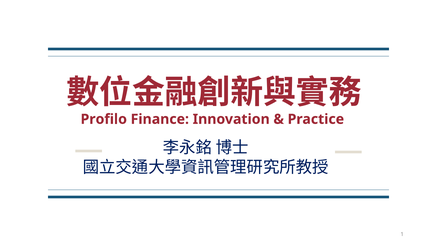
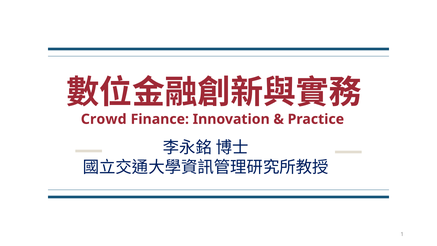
Profilo: Profilo -> Crowd
